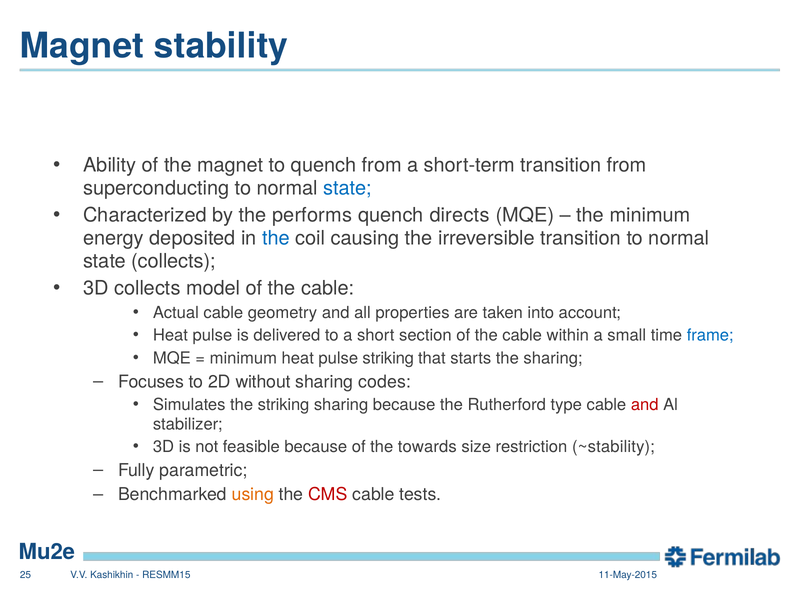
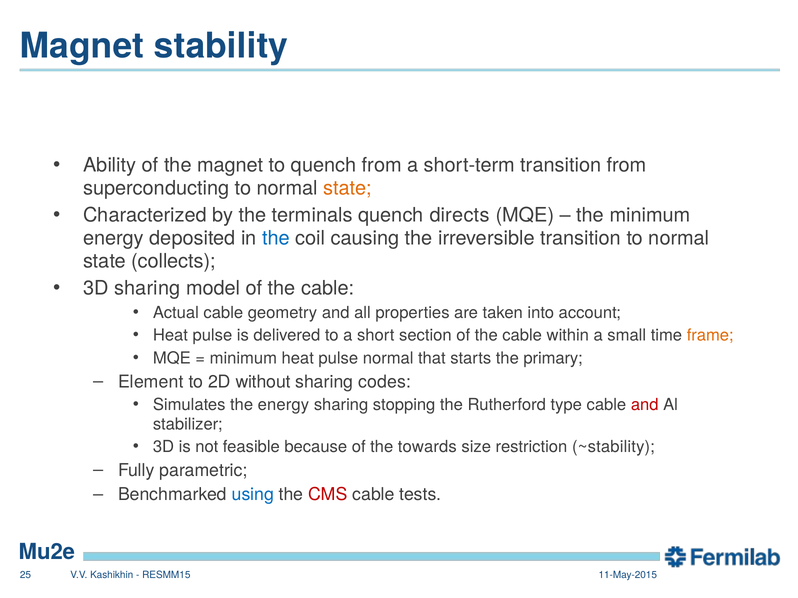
state at (347, 188) colour: blue -> orange
performs: performs -> terminals
3D collects: collects -> sharing
frame colour: blue -> orange
pulse striking: striking -> normal
the sharing: sharing -> primary
Focuses: Focuses -> Element
the striking: striking -> energy
sharing because: because -> stopping
using colour: orange -> blue
